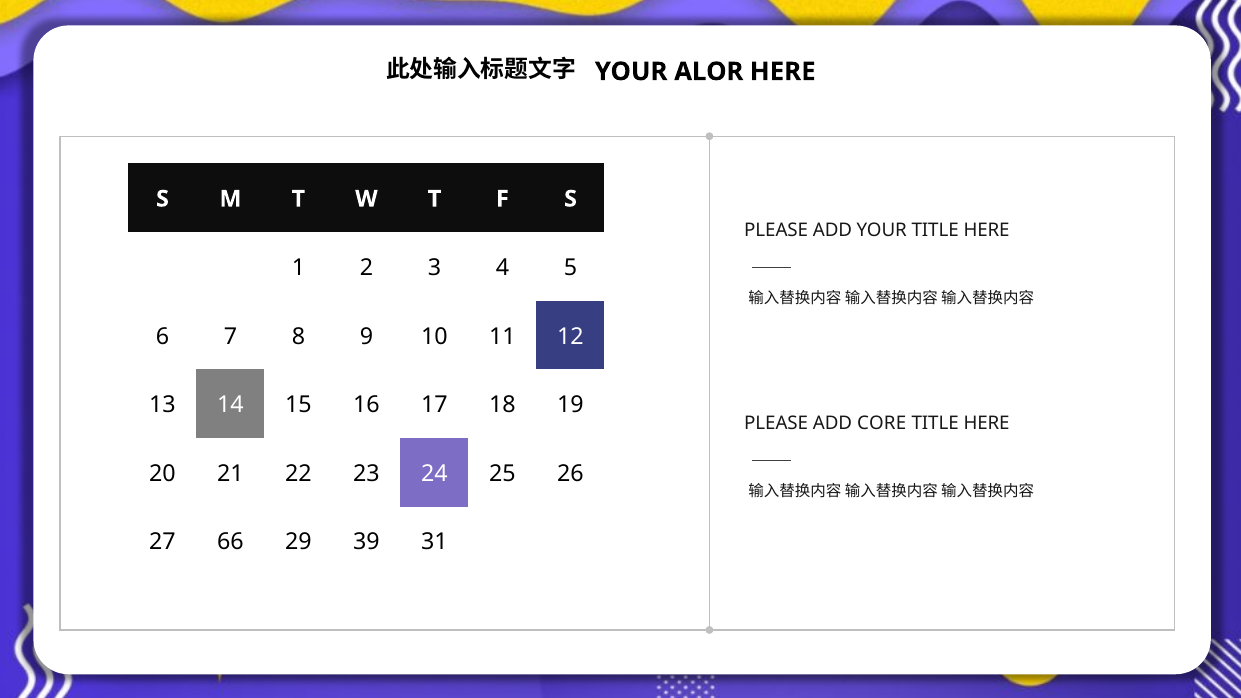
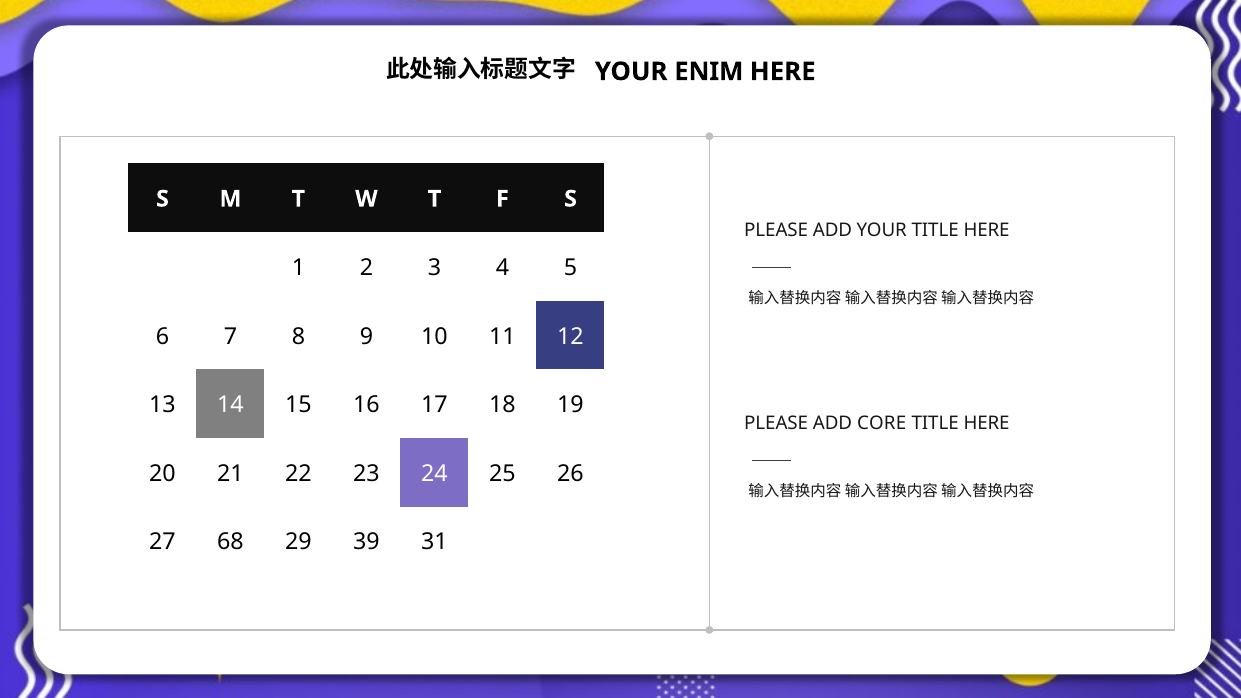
ALOR: ALOR -> ENIM
66: 66 -> 68
